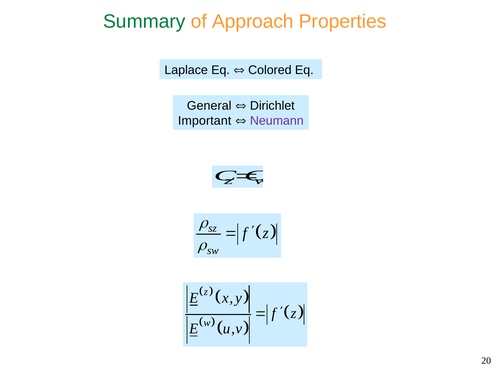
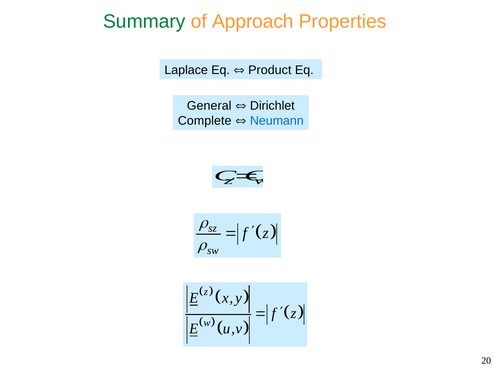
Colored: Colored -> Product
Important: Important -> Complete
Neumann colour: purple -> blue
